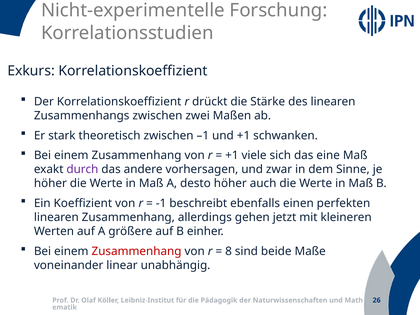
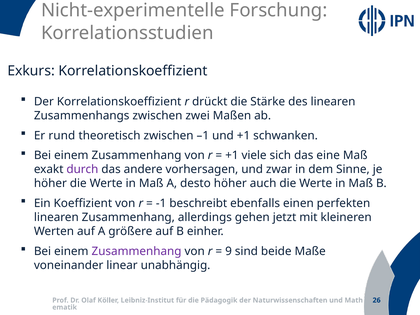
stark: stark -> rund
Zusammenhang at (137, 251) colour: red -> purple
8: 8 -> 9
